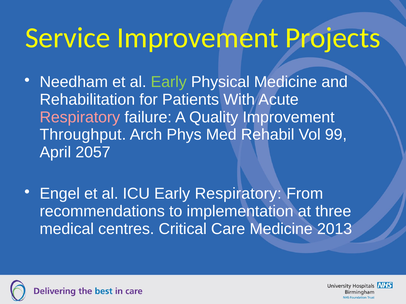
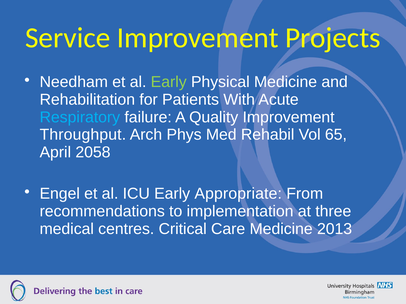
Respiratory at (80, 117) colour: pink -> light blue
99: 99 -> 65
2057: 2057 -> 2058
Early Respiratory: Respiratory -> Appropriate
